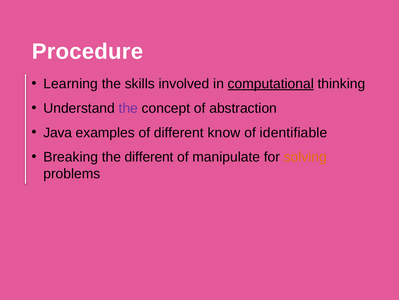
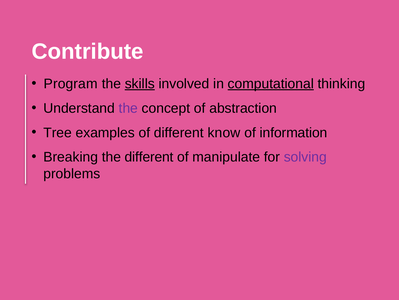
Procedure: Procedure -> Contribute
Learning: Learning -> Program
skills underline: none -> present
Java: Java -> Tree
identifiable: identifiable -> information
solving colour: orange -> purple
